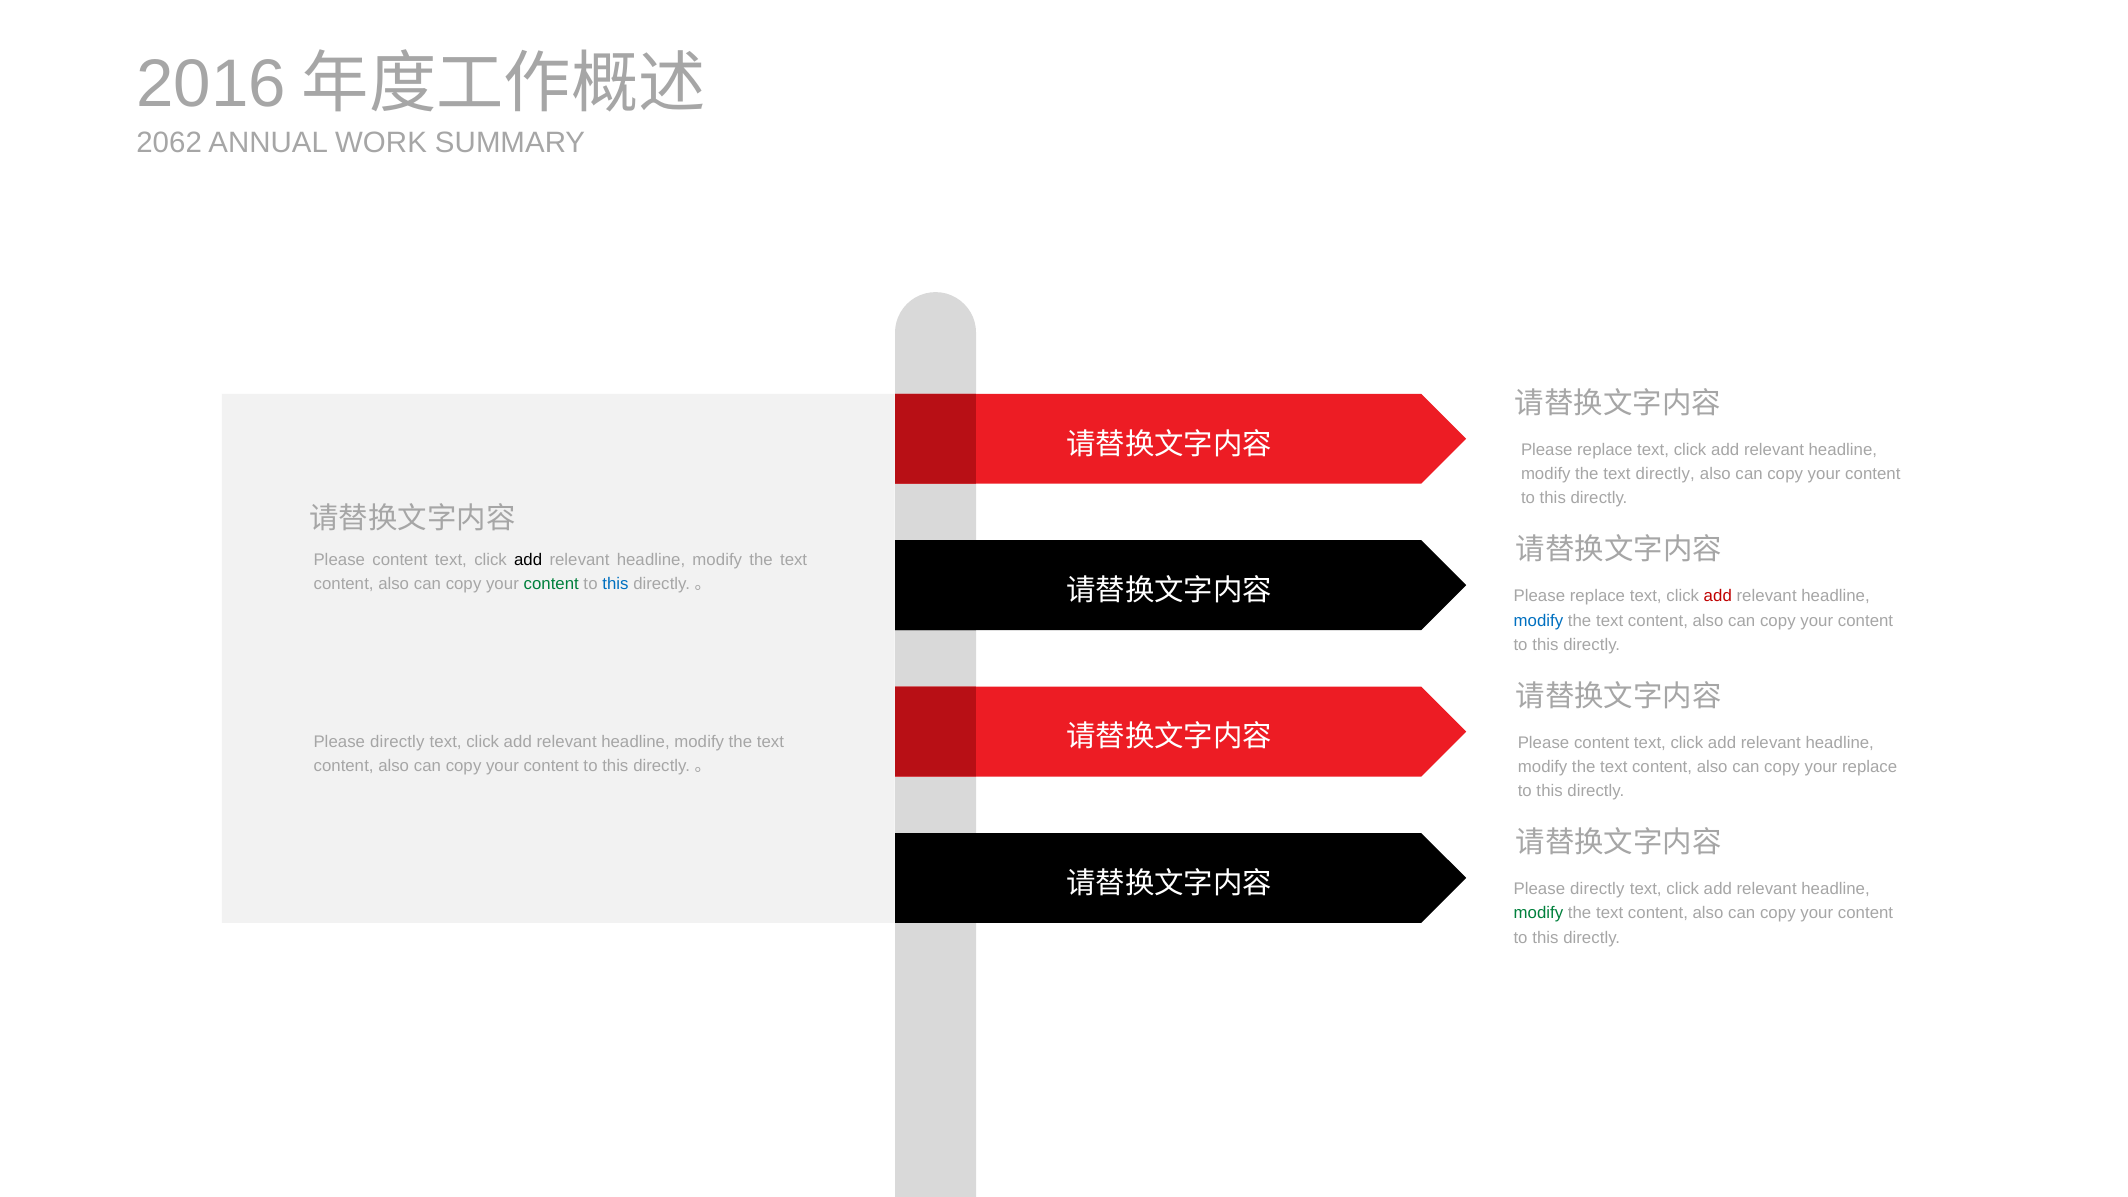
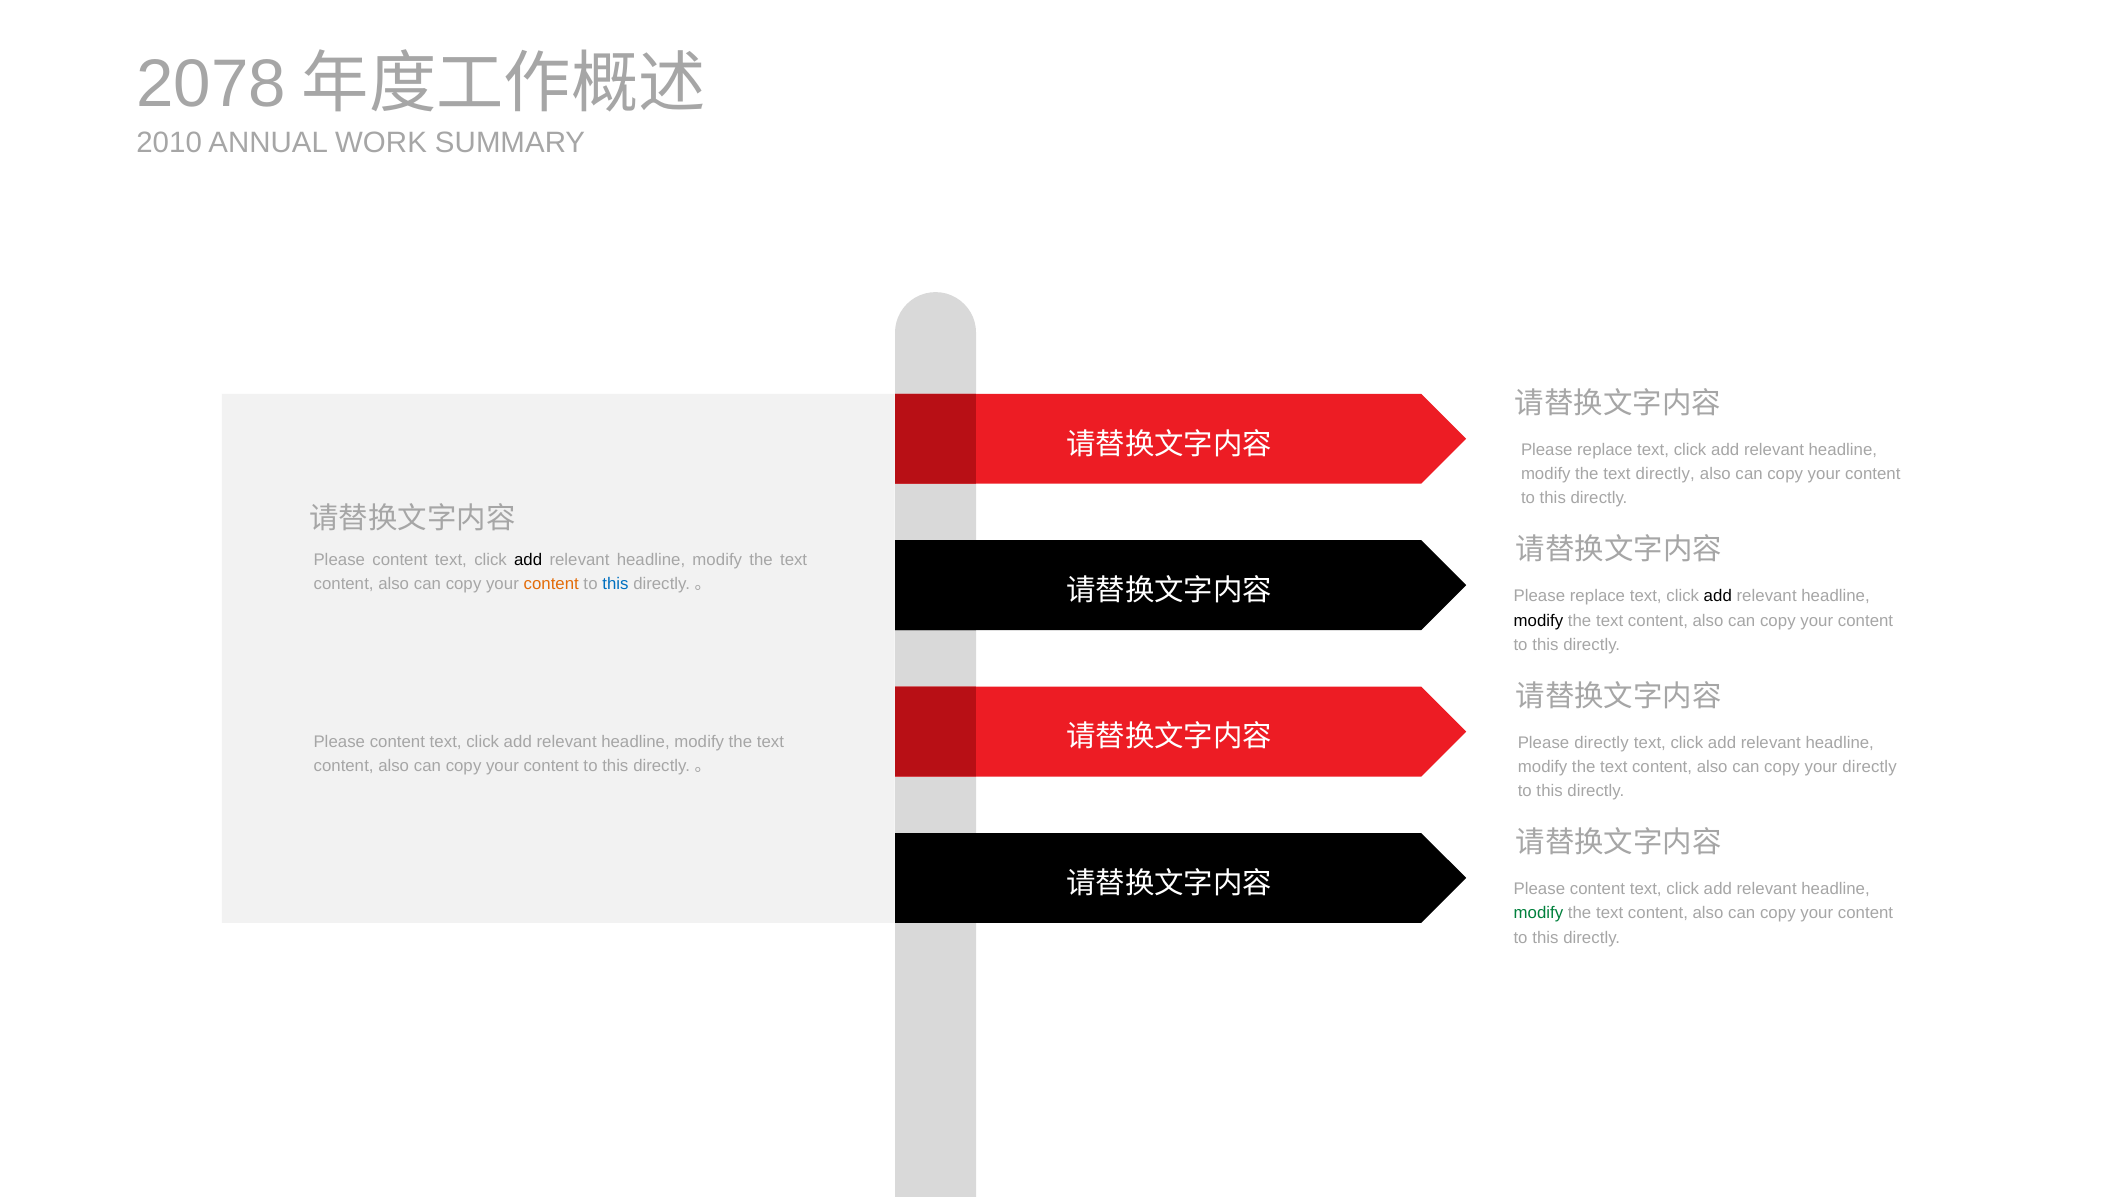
2016: 2016 -> 2078
2062: 2062 -> 2010
content at (551, 584) colour: green -> orange
add at (1718, 596) colour: red -> black
modify at (1538, 621) colour: blue -> black
directly at (397, 742): directly -> content
content at (1602, 743): content -> directly
your replace: replace -> directly
directly at (1597, 889): directly -> content
